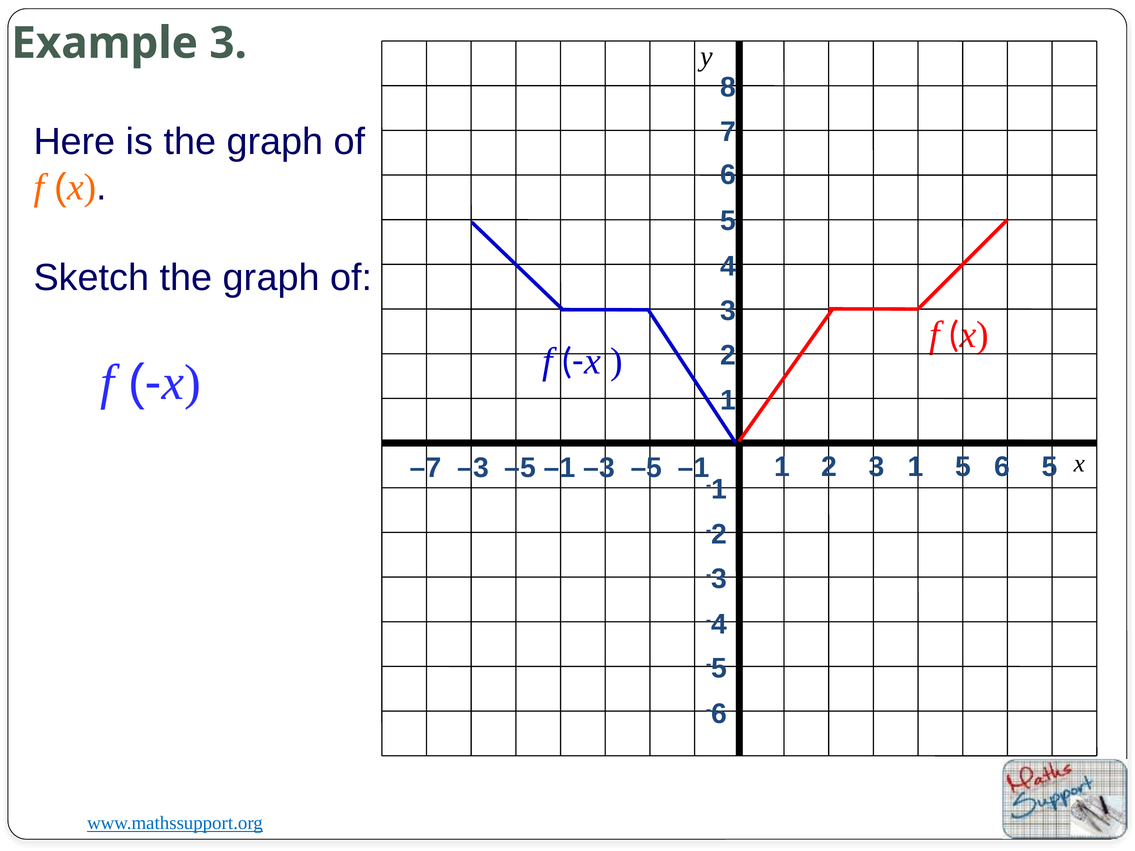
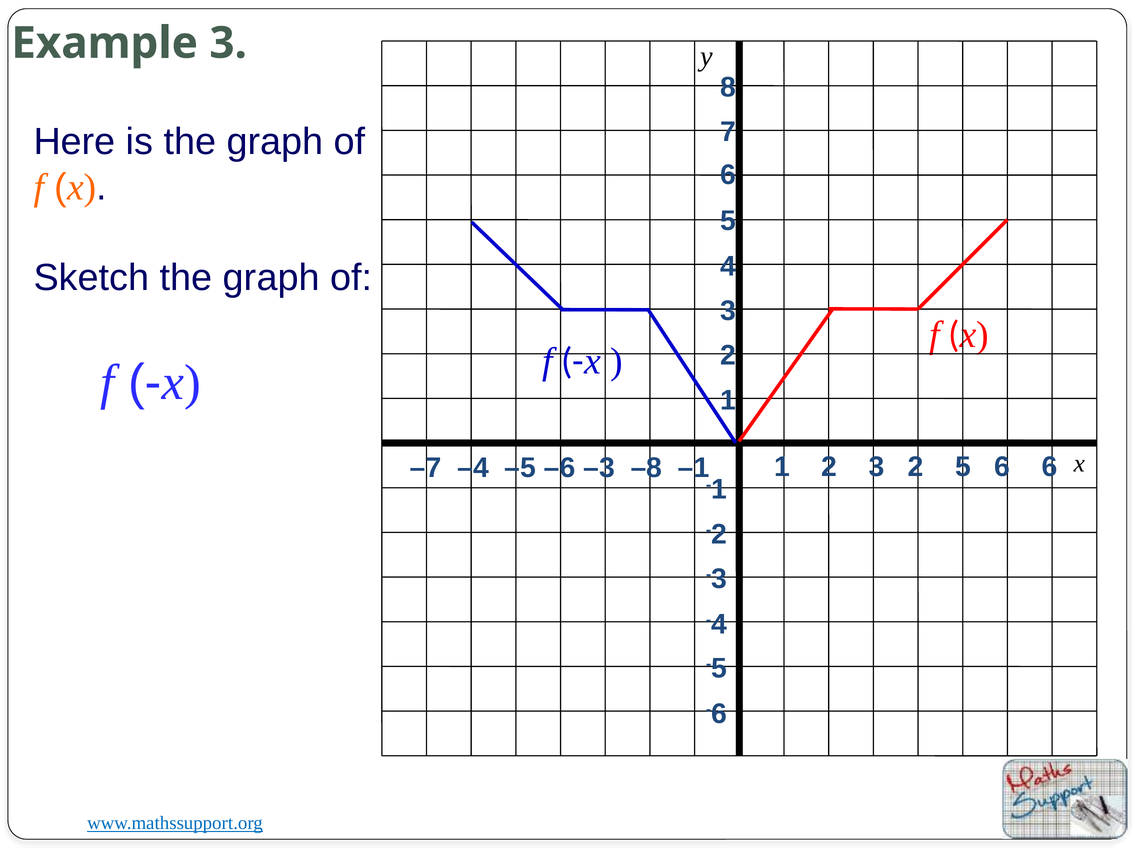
3 1: 1 -> 2
6 5: 5 -> 6
–7 –3: –3 -> –4
–1 at (560, 468): –1 -> –6
–5 at (646, 468): –5 -> –8
